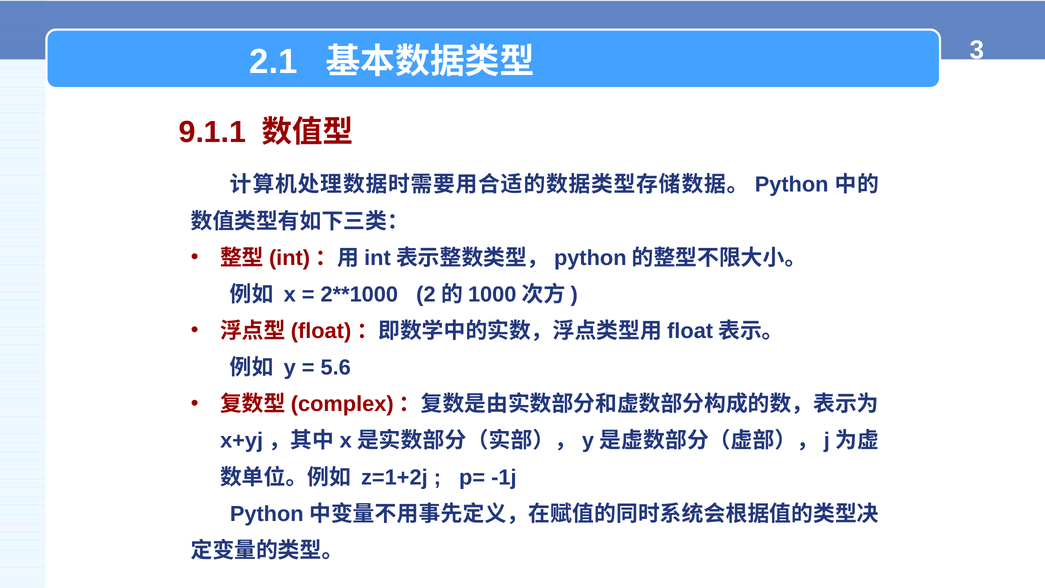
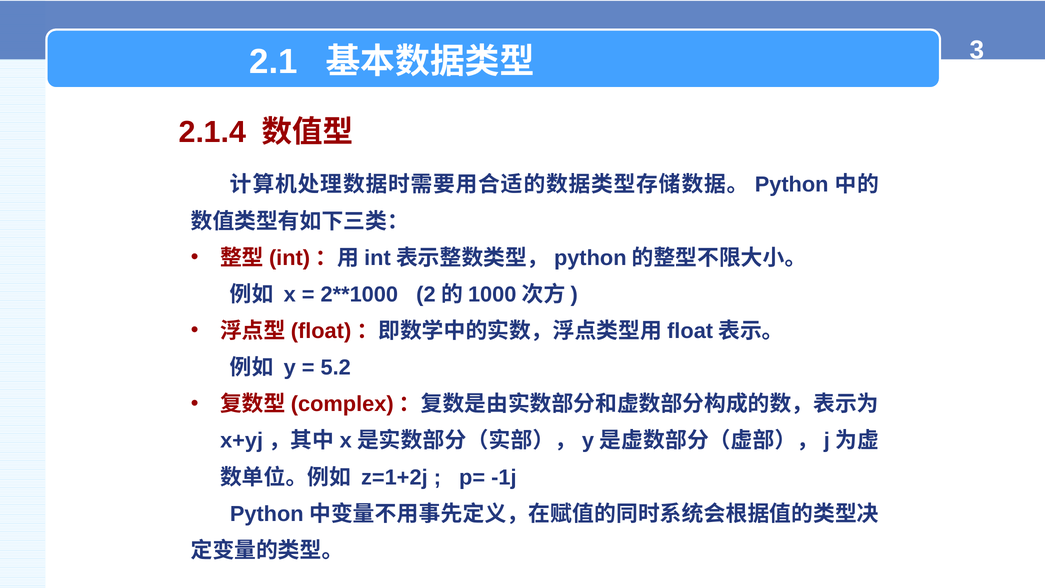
9.1.1: 9.1.1 -> 2.1.4
5.6: 5.6 -> 5.2
